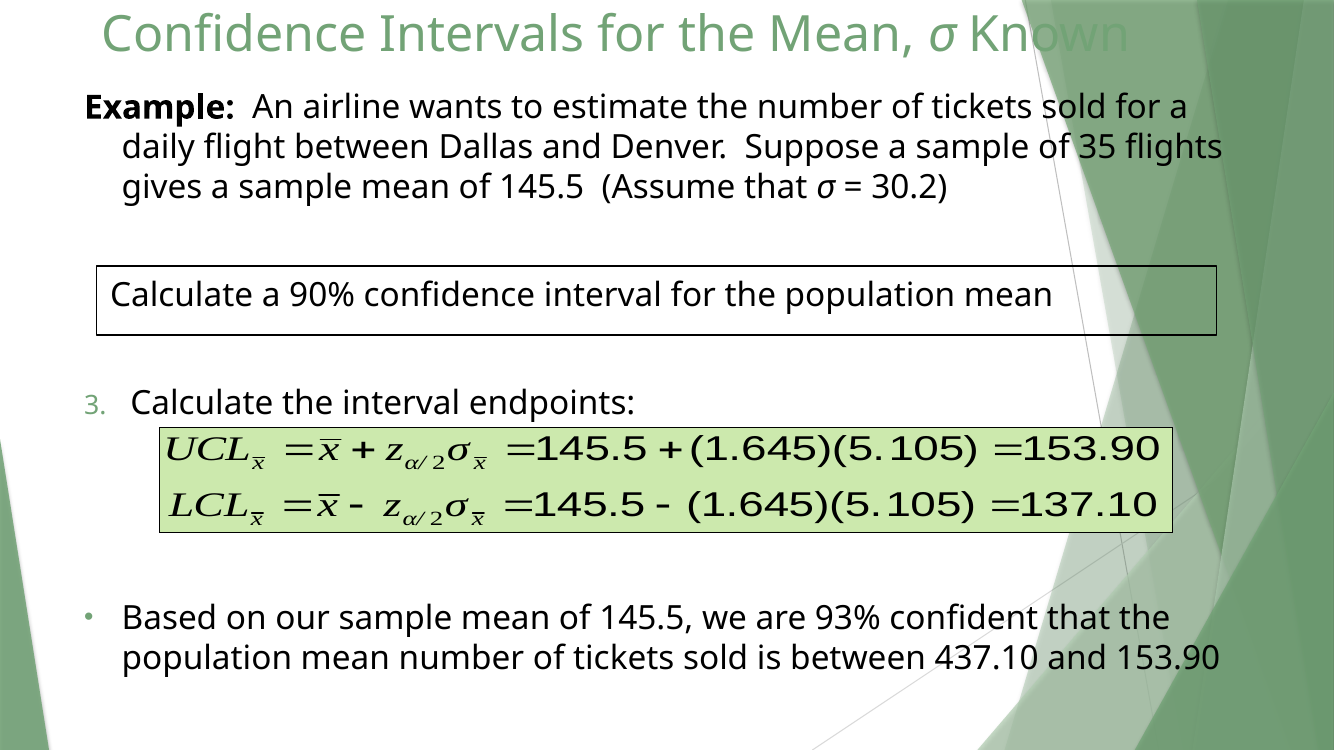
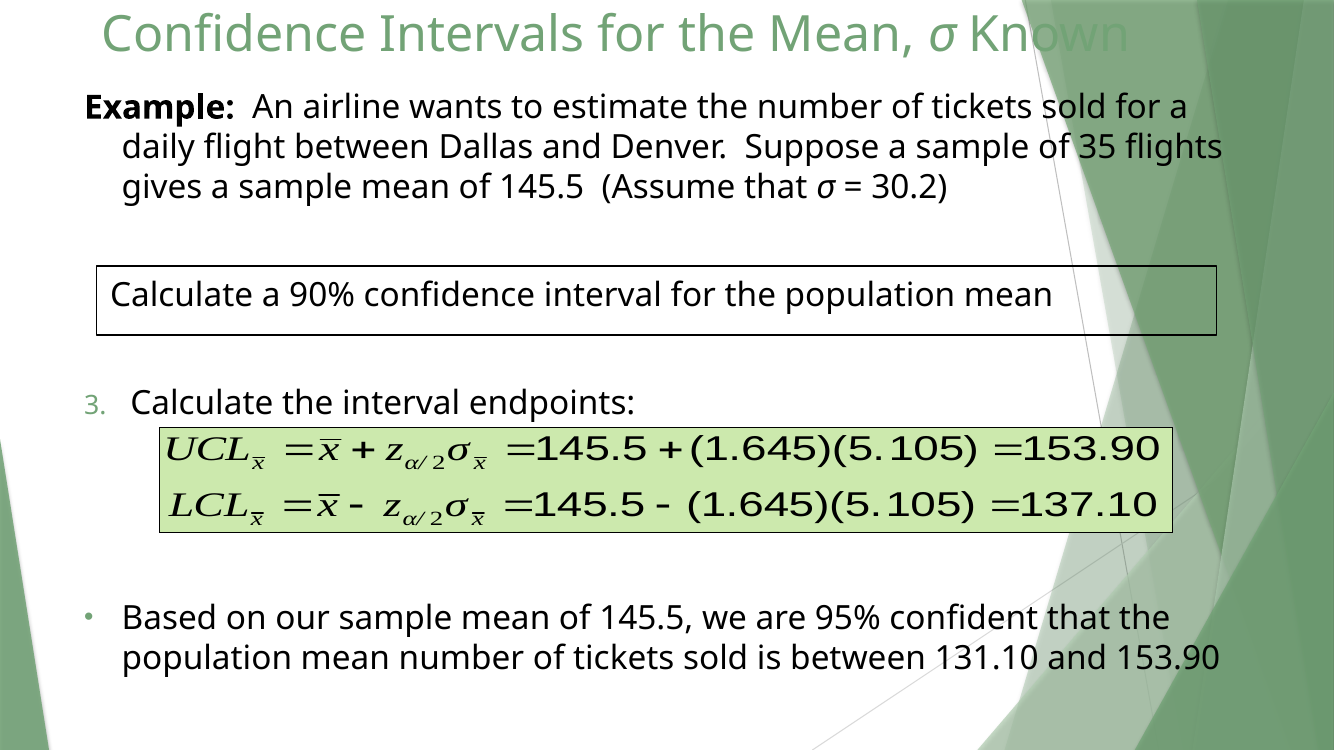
93%: 93% -> 95%
437.10: 437.10 -> 131.10
